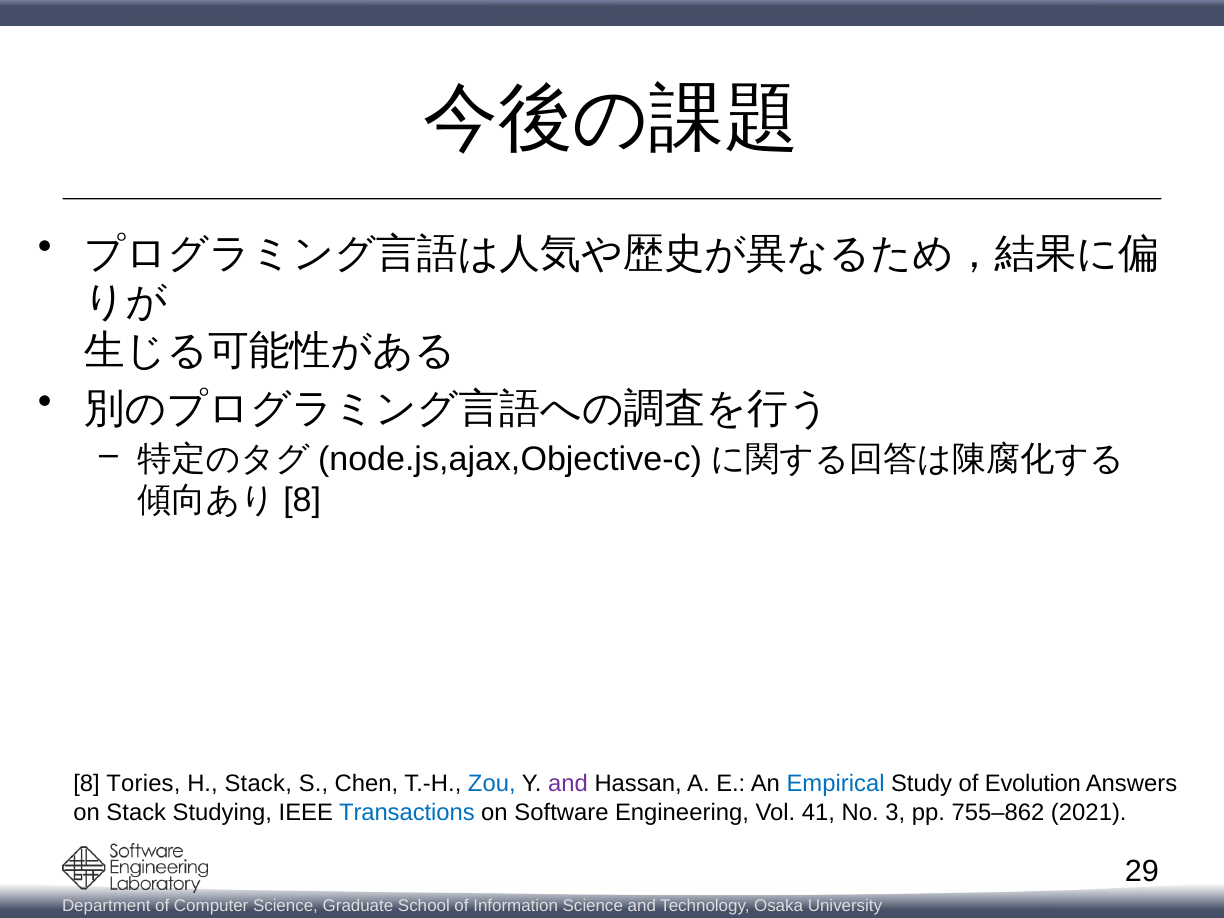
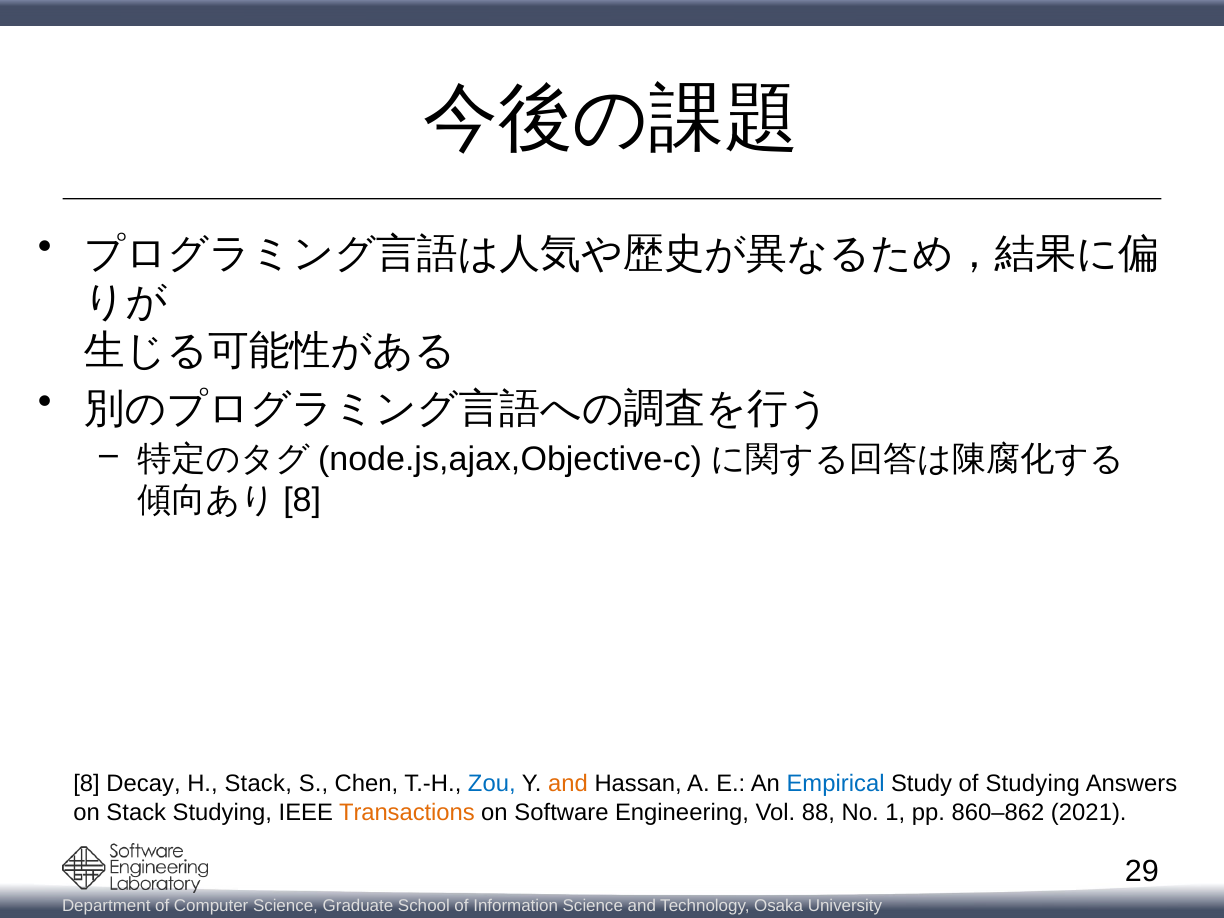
Tories: Tories -> Decay
and at (568, 784) colour: purple -> orange
of Evolution: Evolution -> Studying
Transactions colour: blue -> orange
41: 41 -> 88
3: 3 -> 1
755–862: 755–862 -> 860–862
